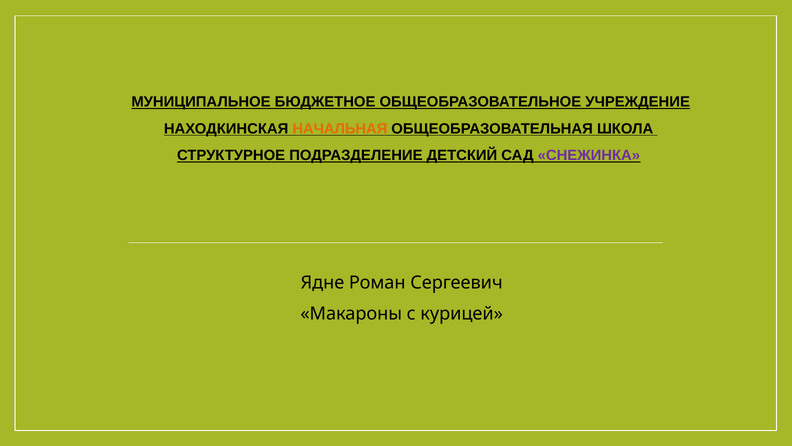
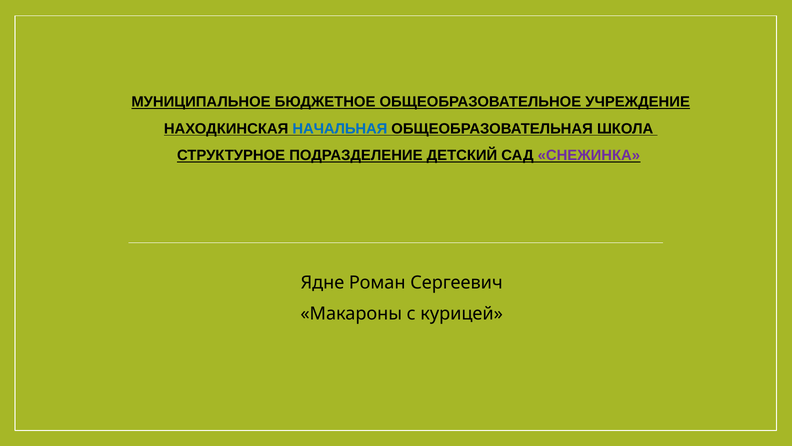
НАЧАЛЬНАЯ colour: orange -> blue
